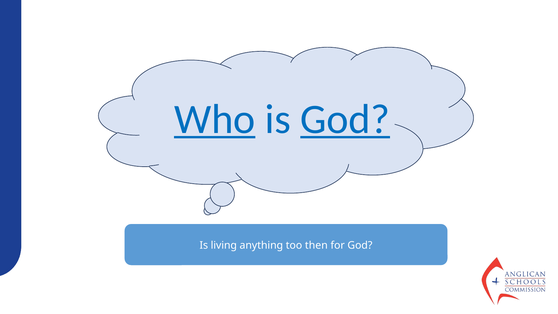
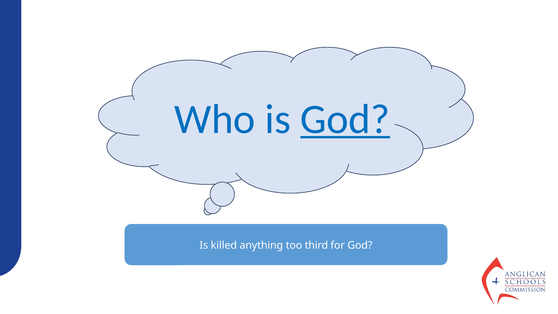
Who underline: present -> none
living: living -> killed
then: then -> third
